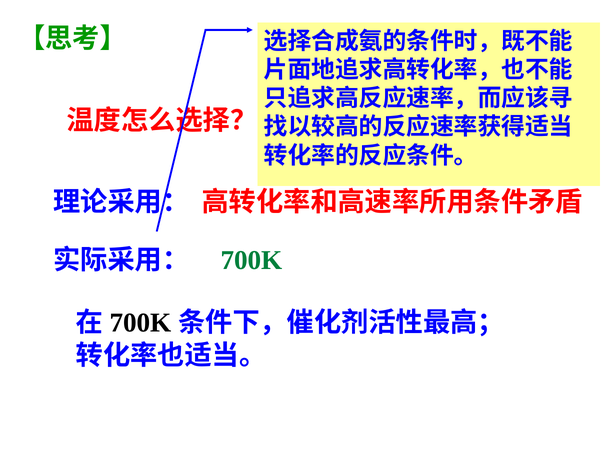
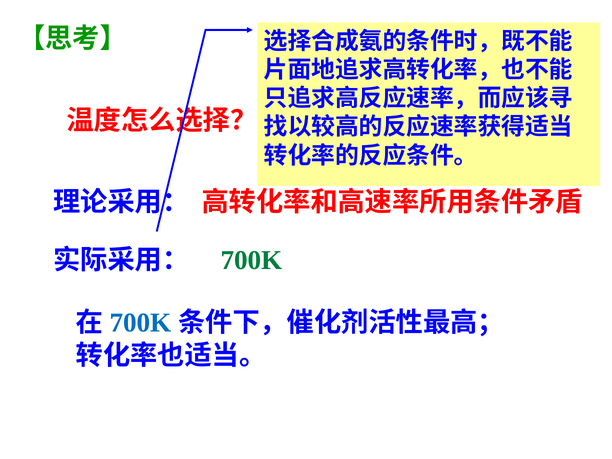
700K at (141, 323) colour: black -> blue
